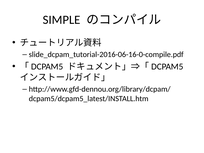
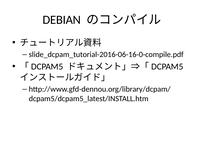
SIMPLE: SIMPLE -> DEBIAN
